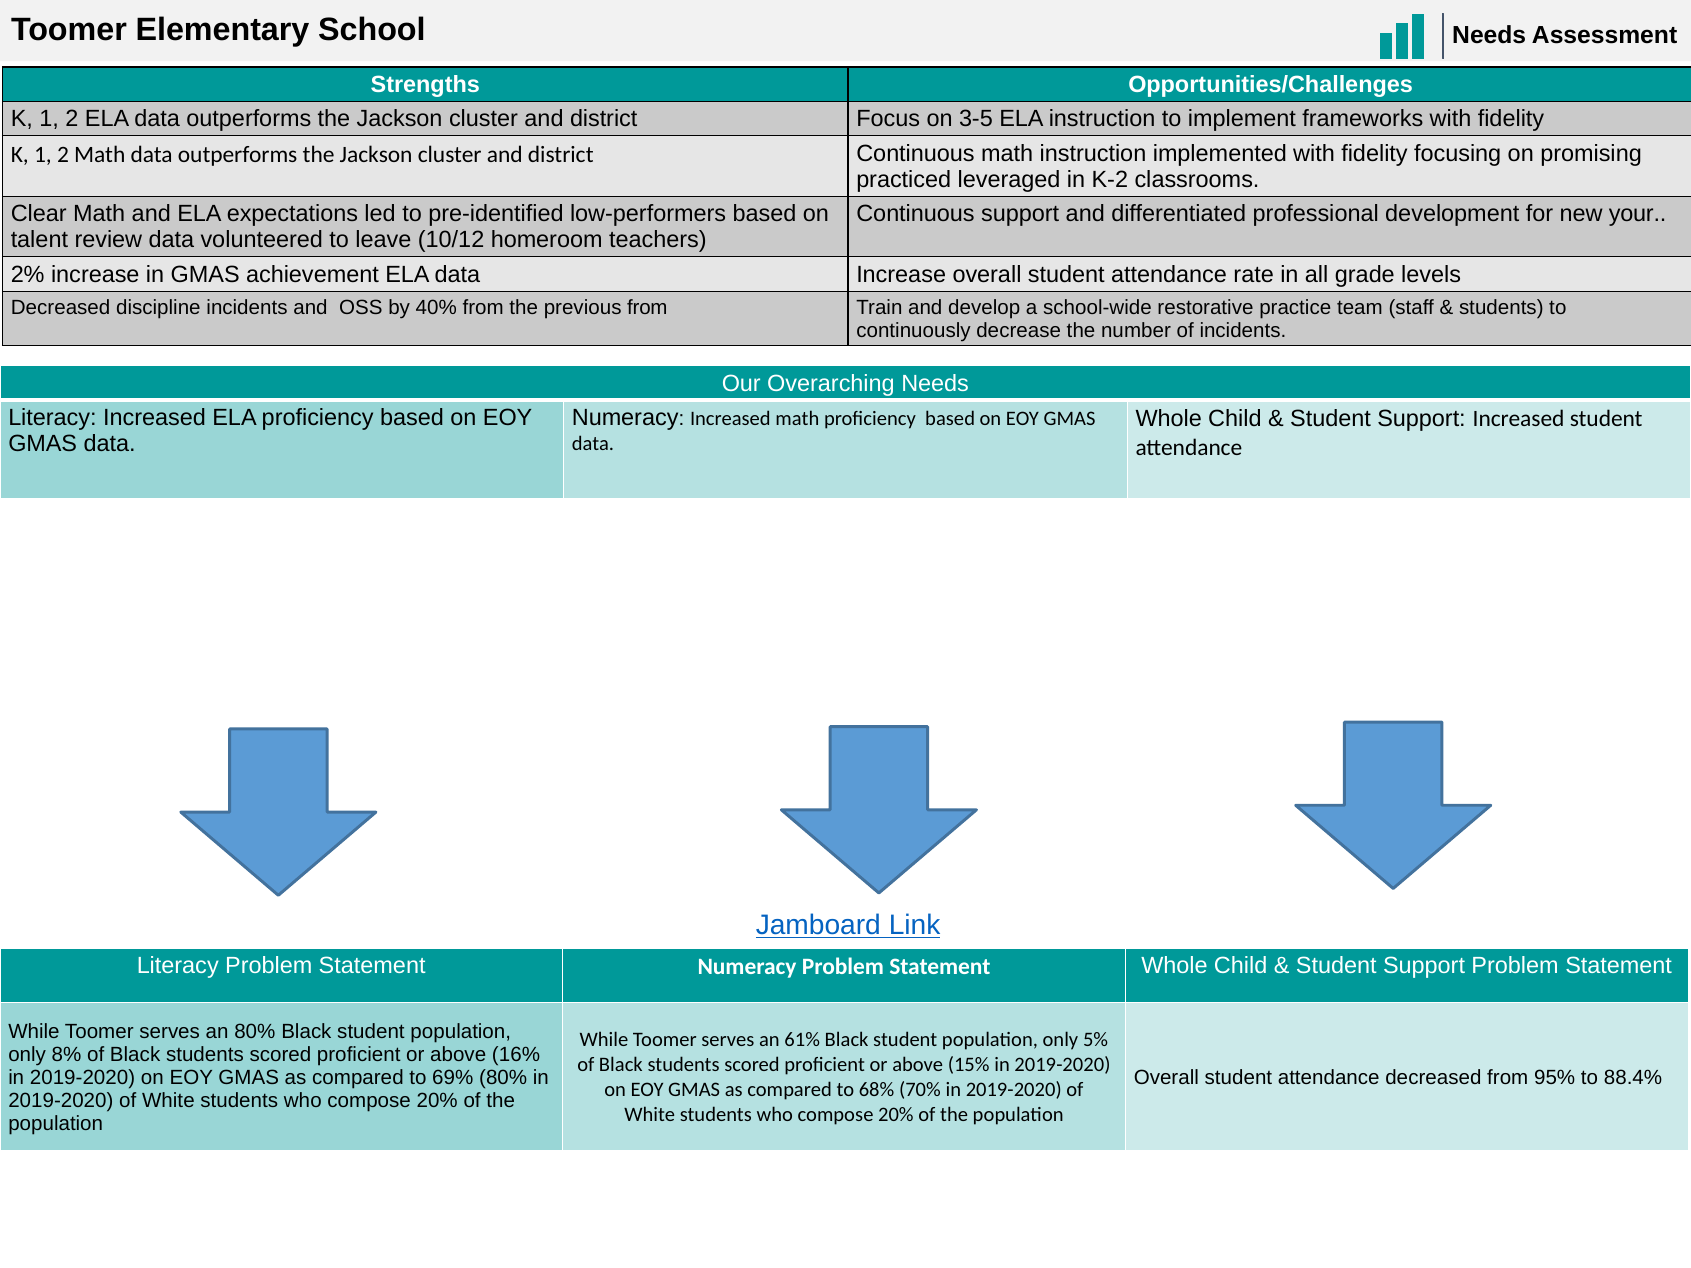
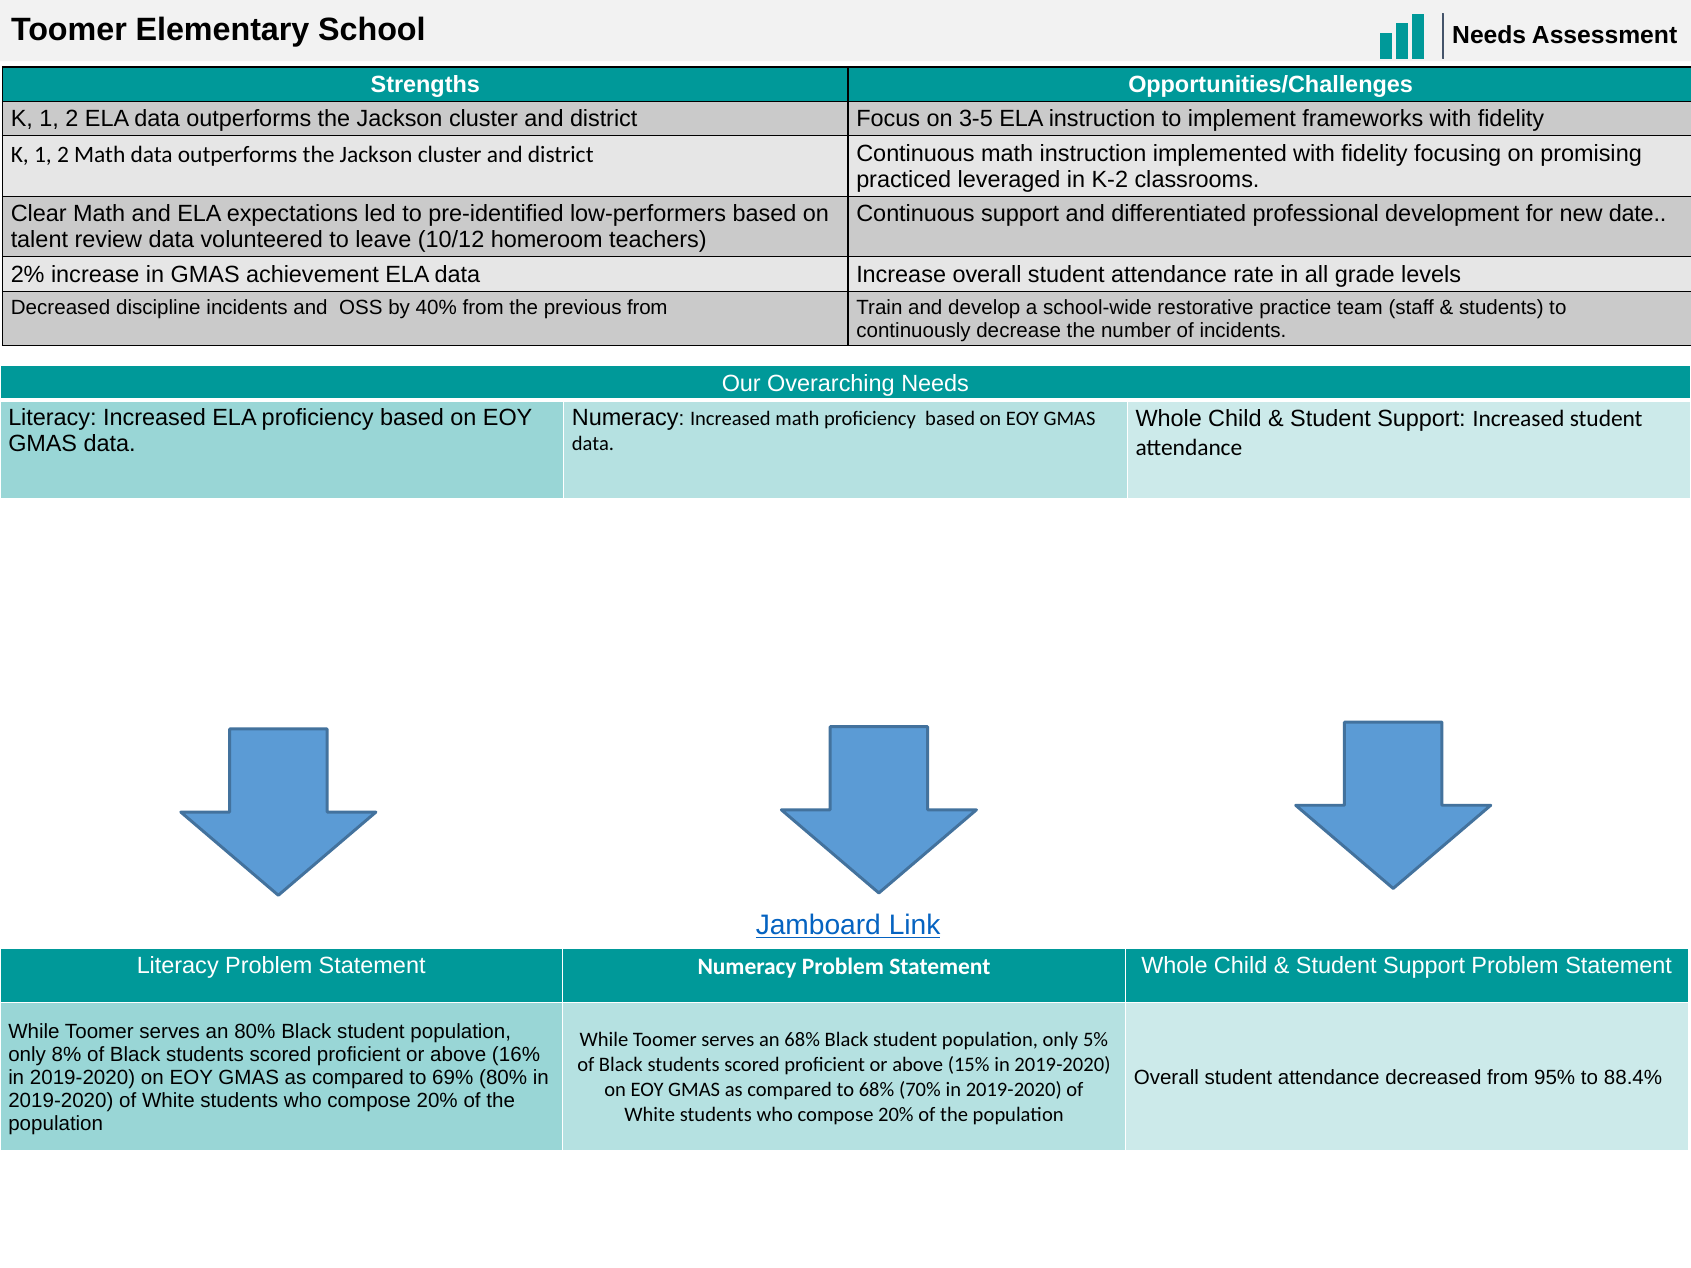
your: your -> date
an 61%: 61% -> 68%
